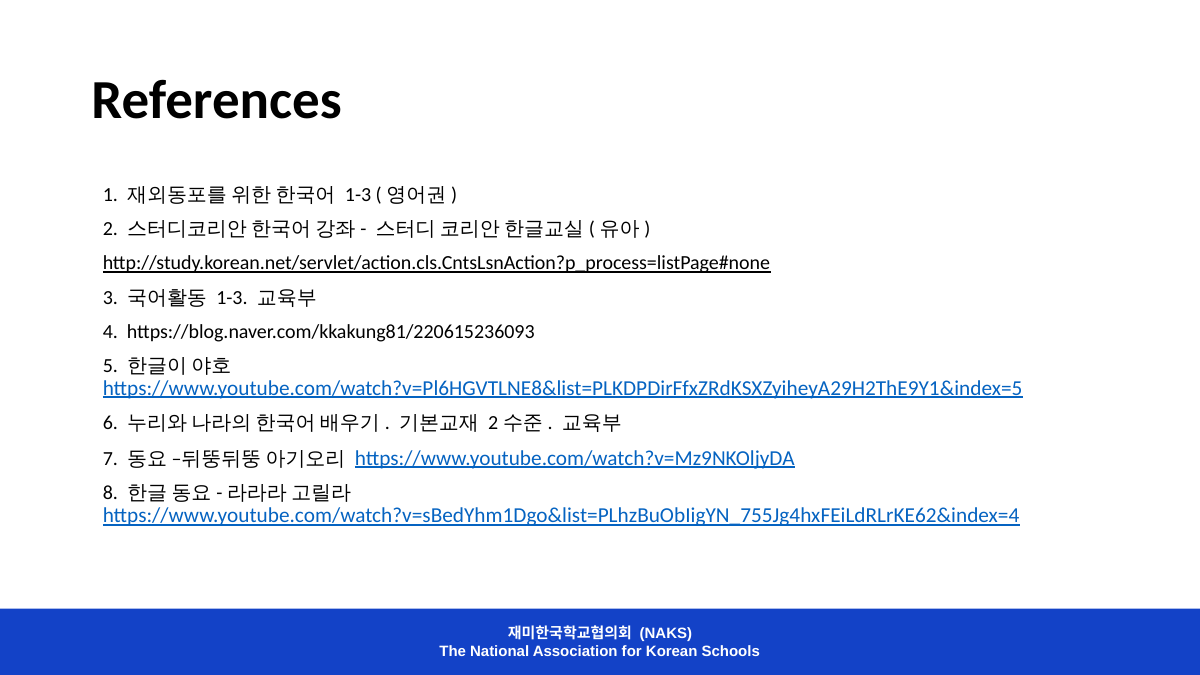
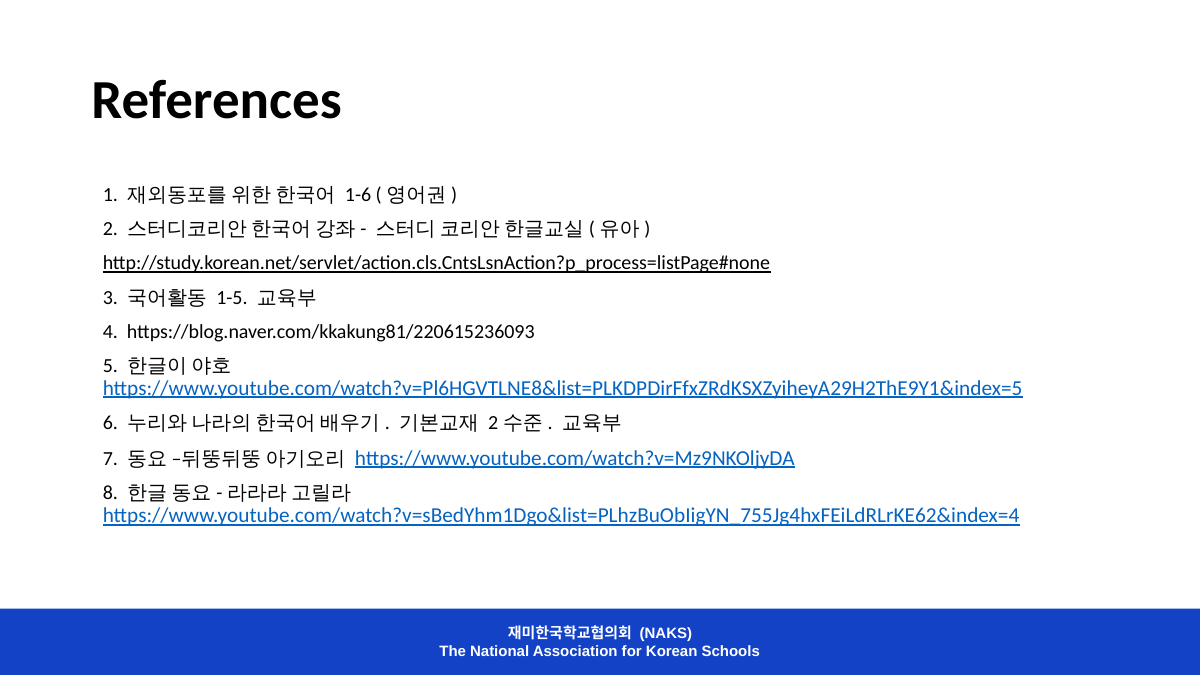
1-3 at (358, 195): 1-3 -> 1-6
1-3 at (232, 298): 1-3 -> 1-5
